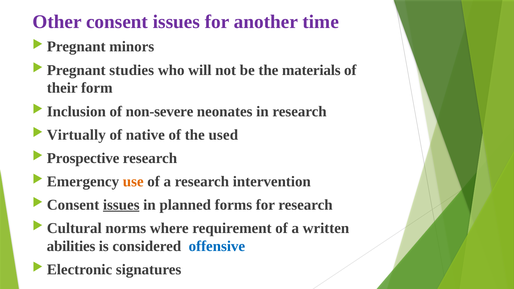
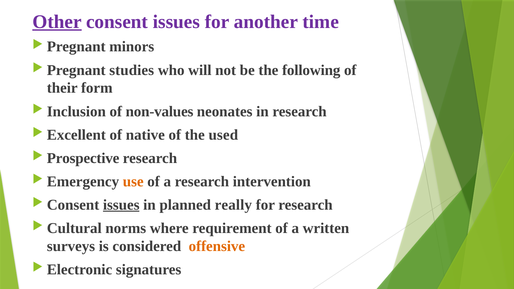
Other underline: none -> present
materials: materials -> following
non-severe: non-severe -> non-values
Virtually: Virtually -> Excellent
forms: forms -> really
abilities: abilities -> surveys
offensive colour: blue -> orange
